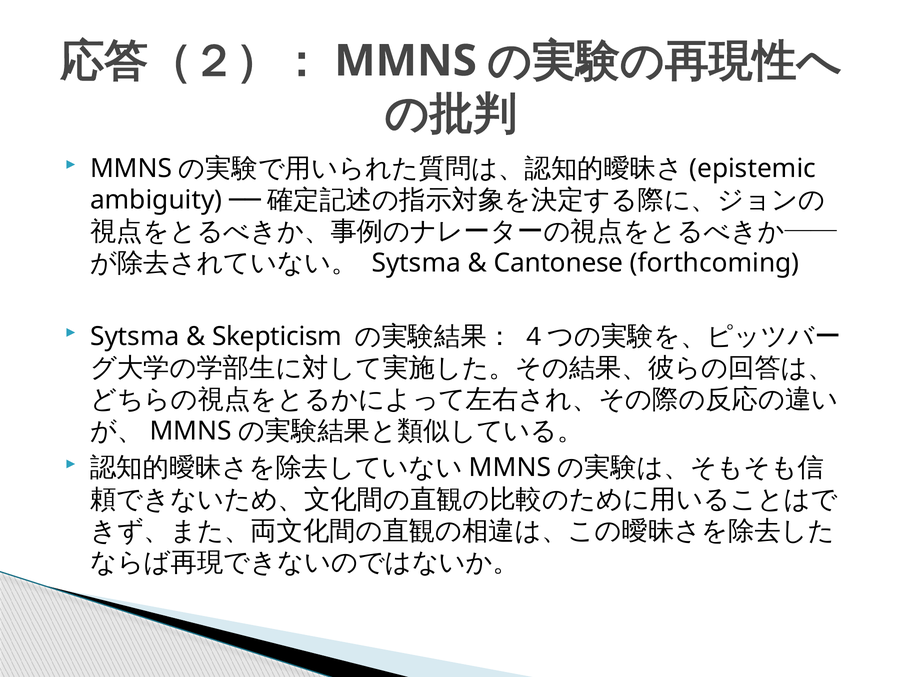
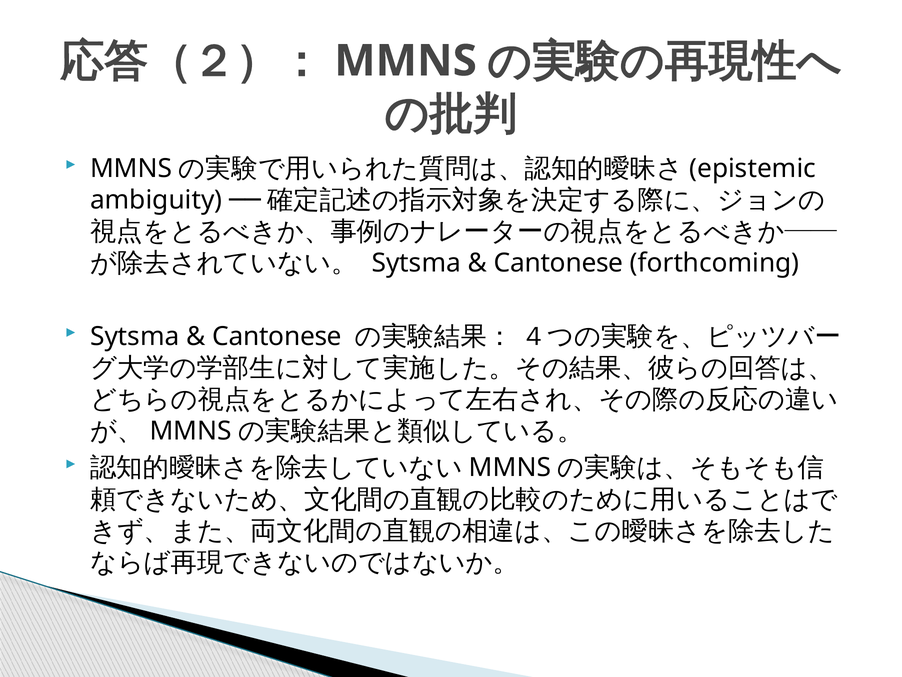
Skepticism at (277, 336): Skepticism -> Cantonese
